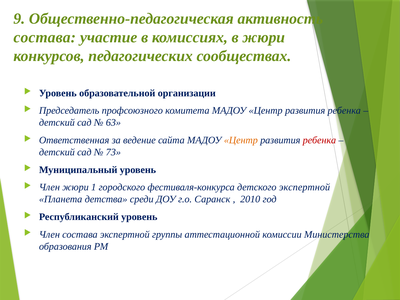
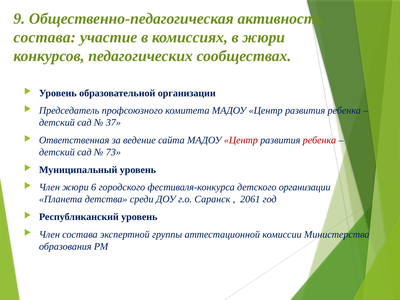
63: 63 -> 37
Центр at (241, 140) colour: orange -> red
1: 1 -> 6
детского экспертной: экспертной -> организации
2010: 2010 -> 2061
